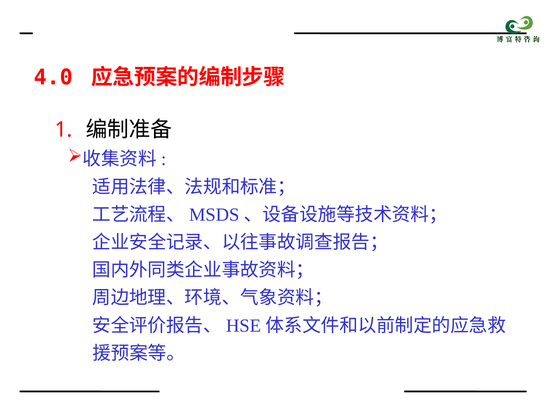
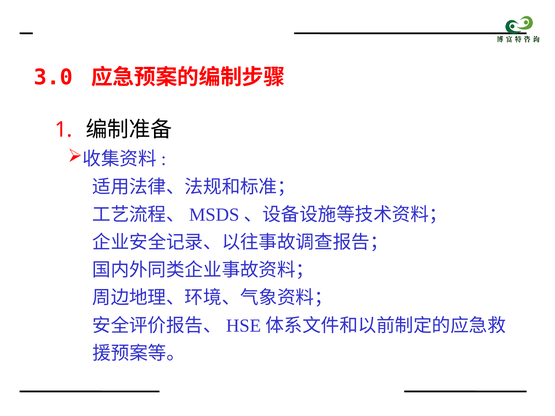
4.0: 4.0 -> 3.0
